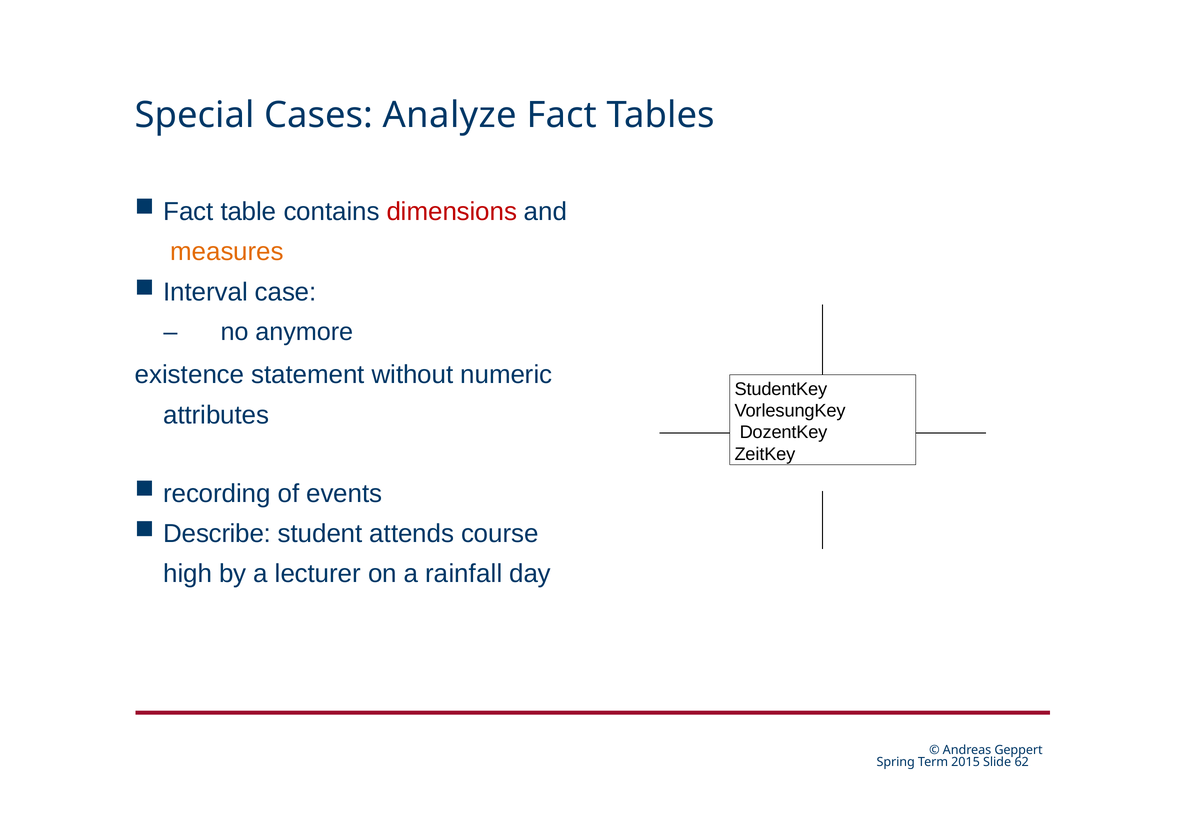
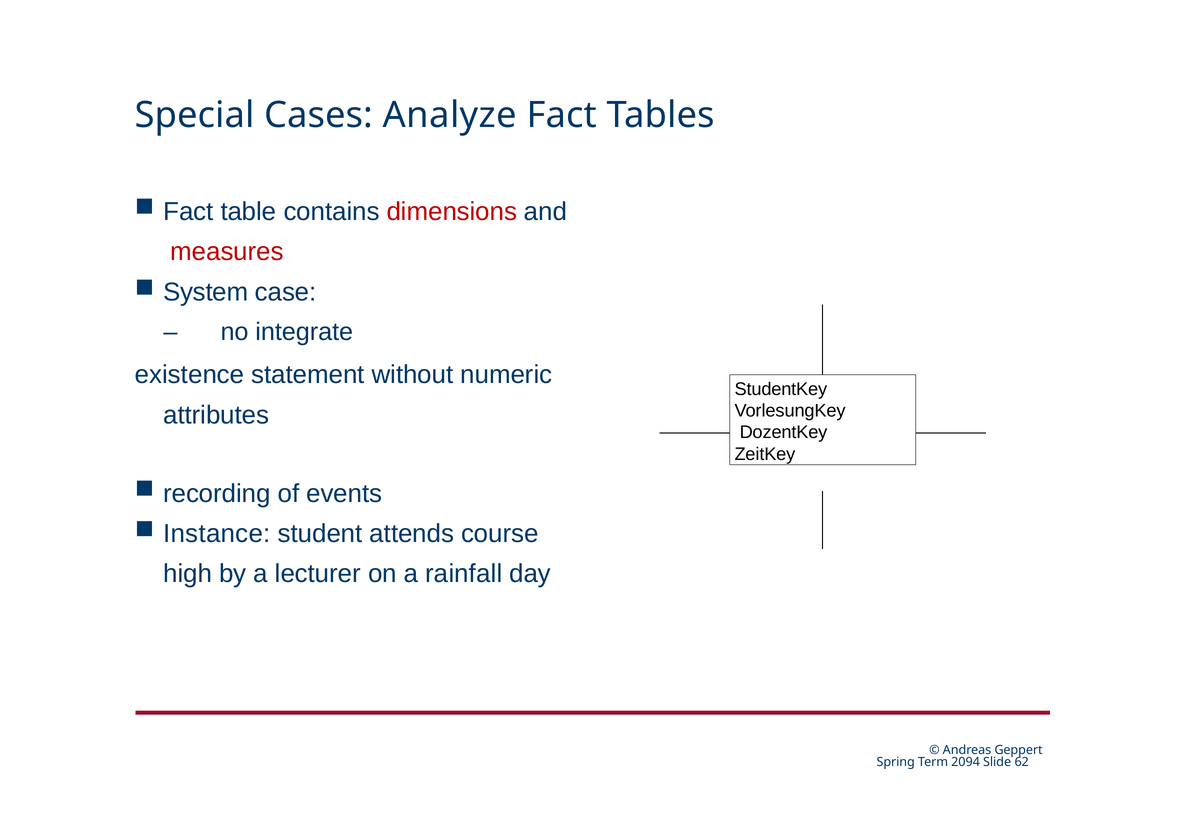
measures colour: orange -> red
Interval: Interval -> System
anymore: anymore -> integrate
Describe: Describe -> Instance
2015: 2015 -> 2094
